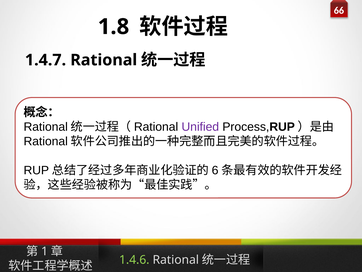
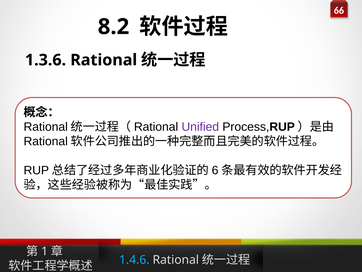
1.8: 1.8 -> 8.2
1.4.7: 1.4.7 -> 1.3.6
1.4.6 colour: light green -> light blue
